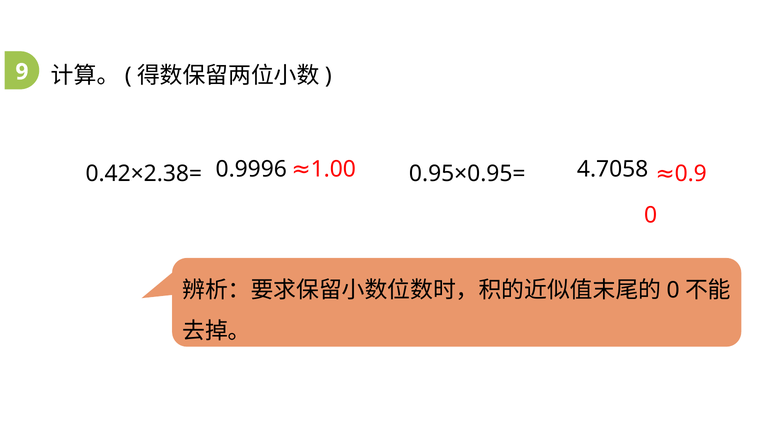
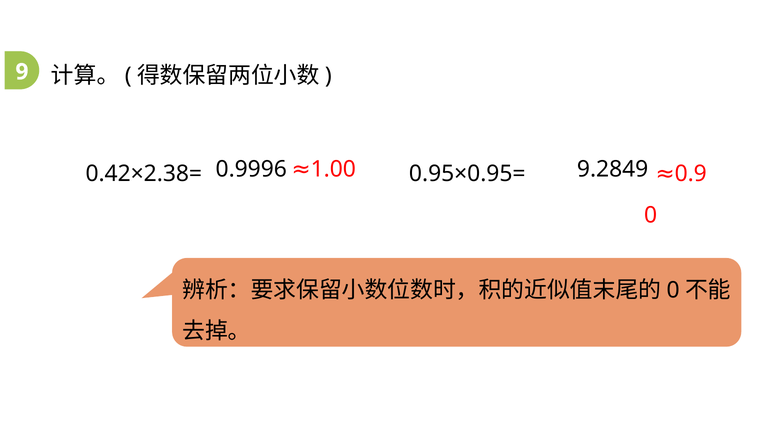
4.7058: 4.7058 -> 9.2849
